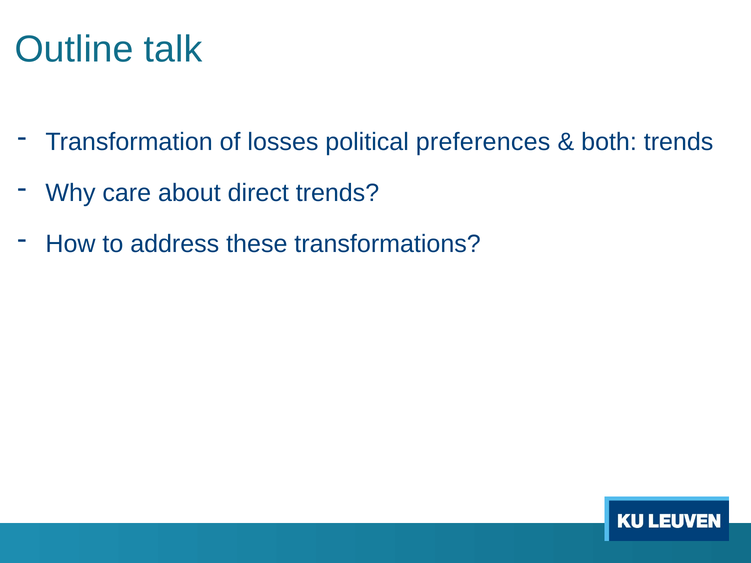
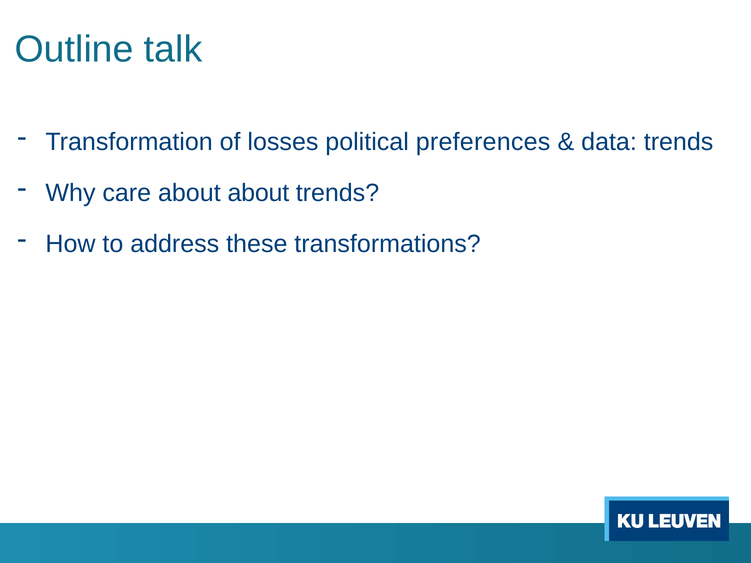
both: both -> data
about direct: direct -> about
